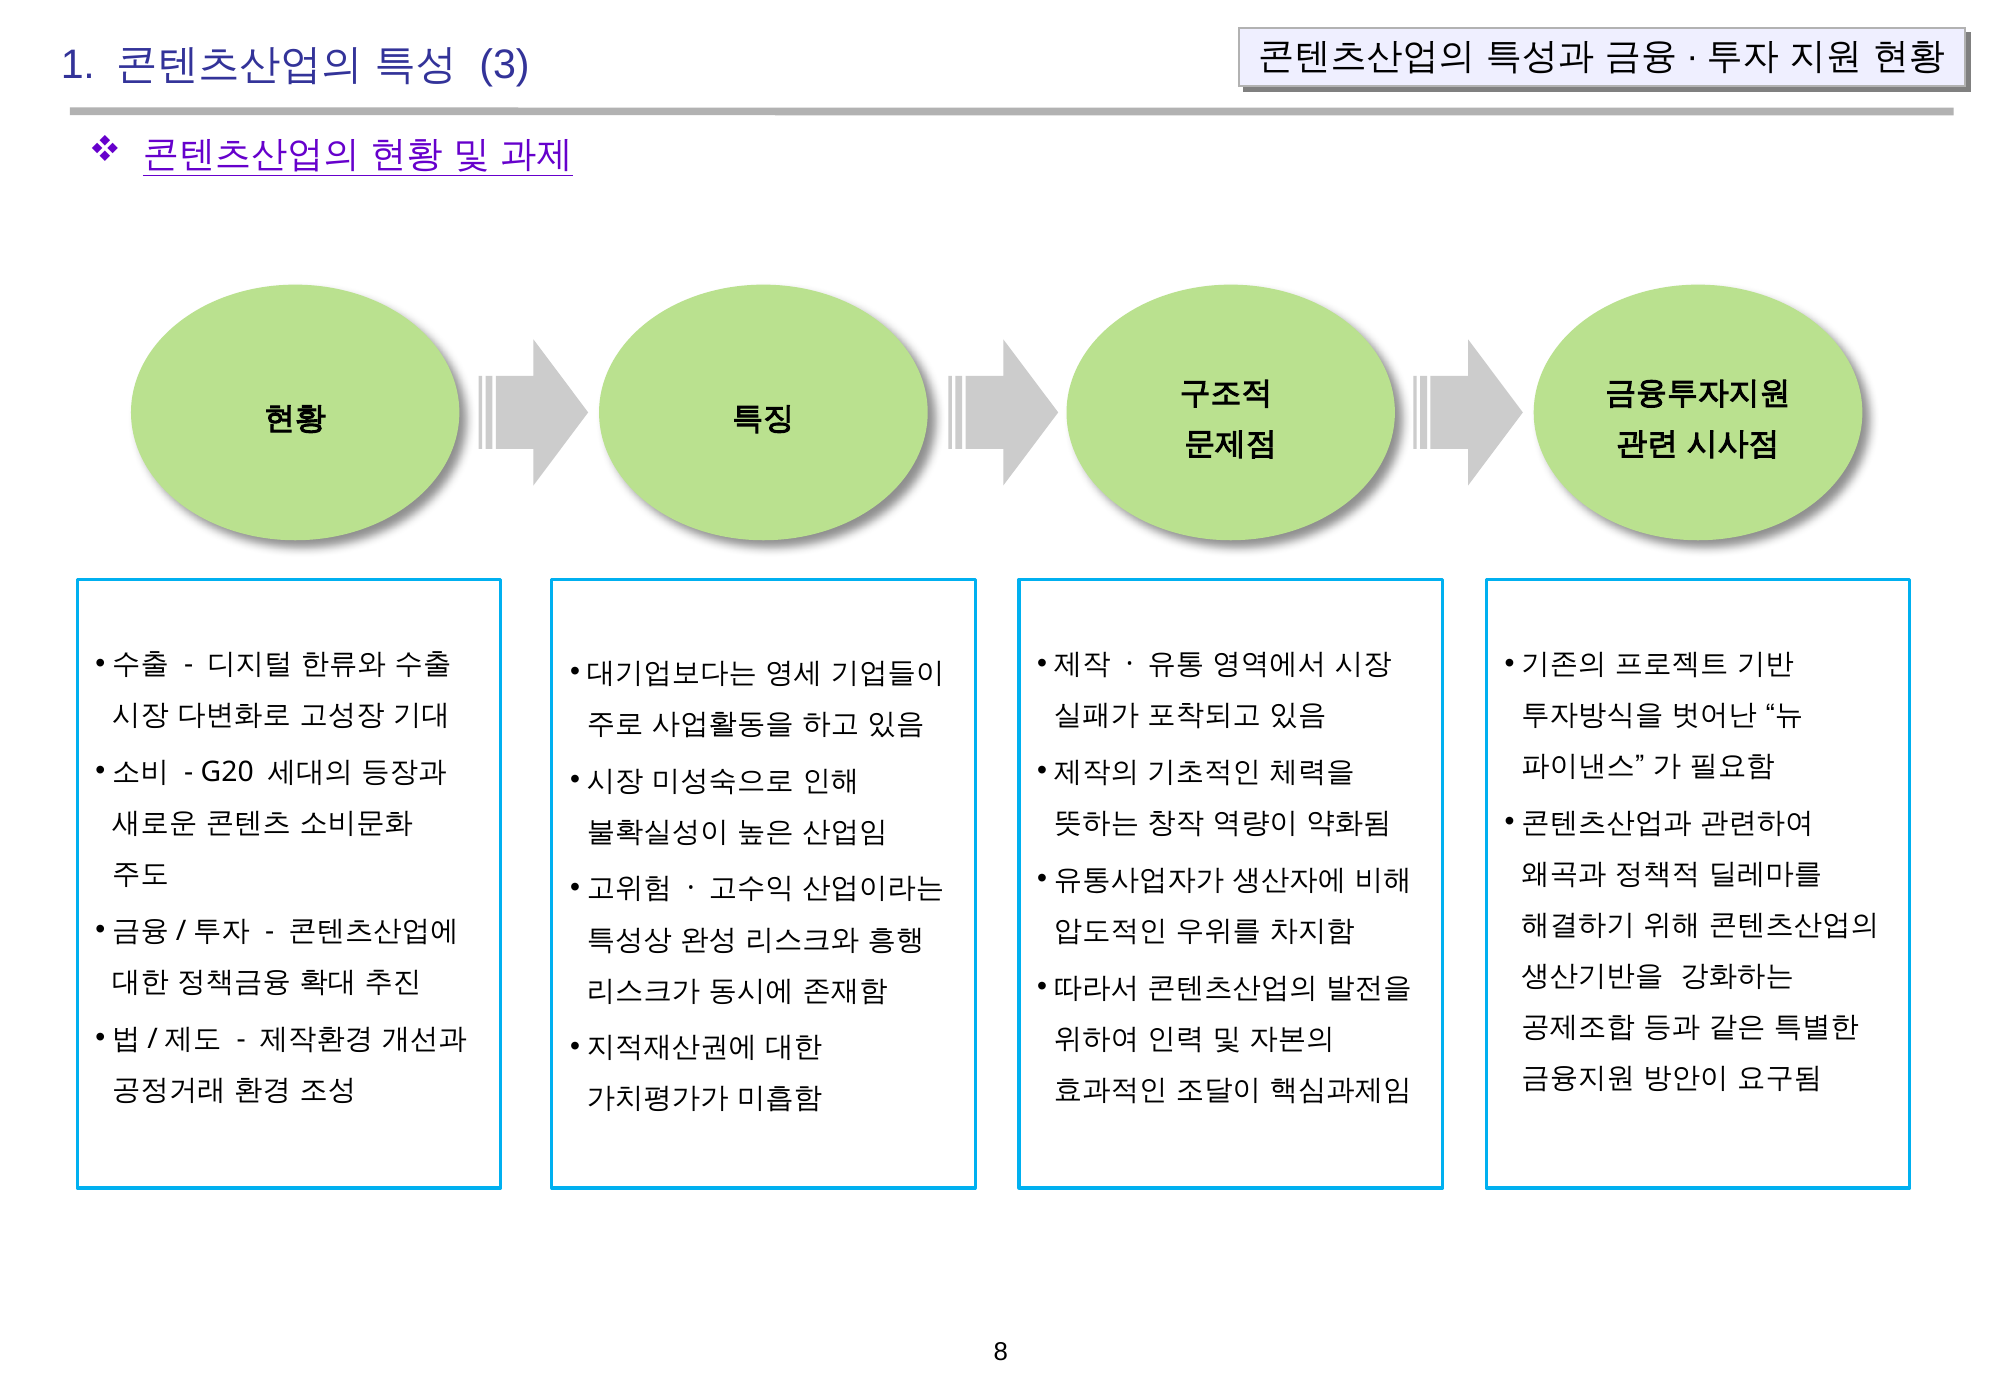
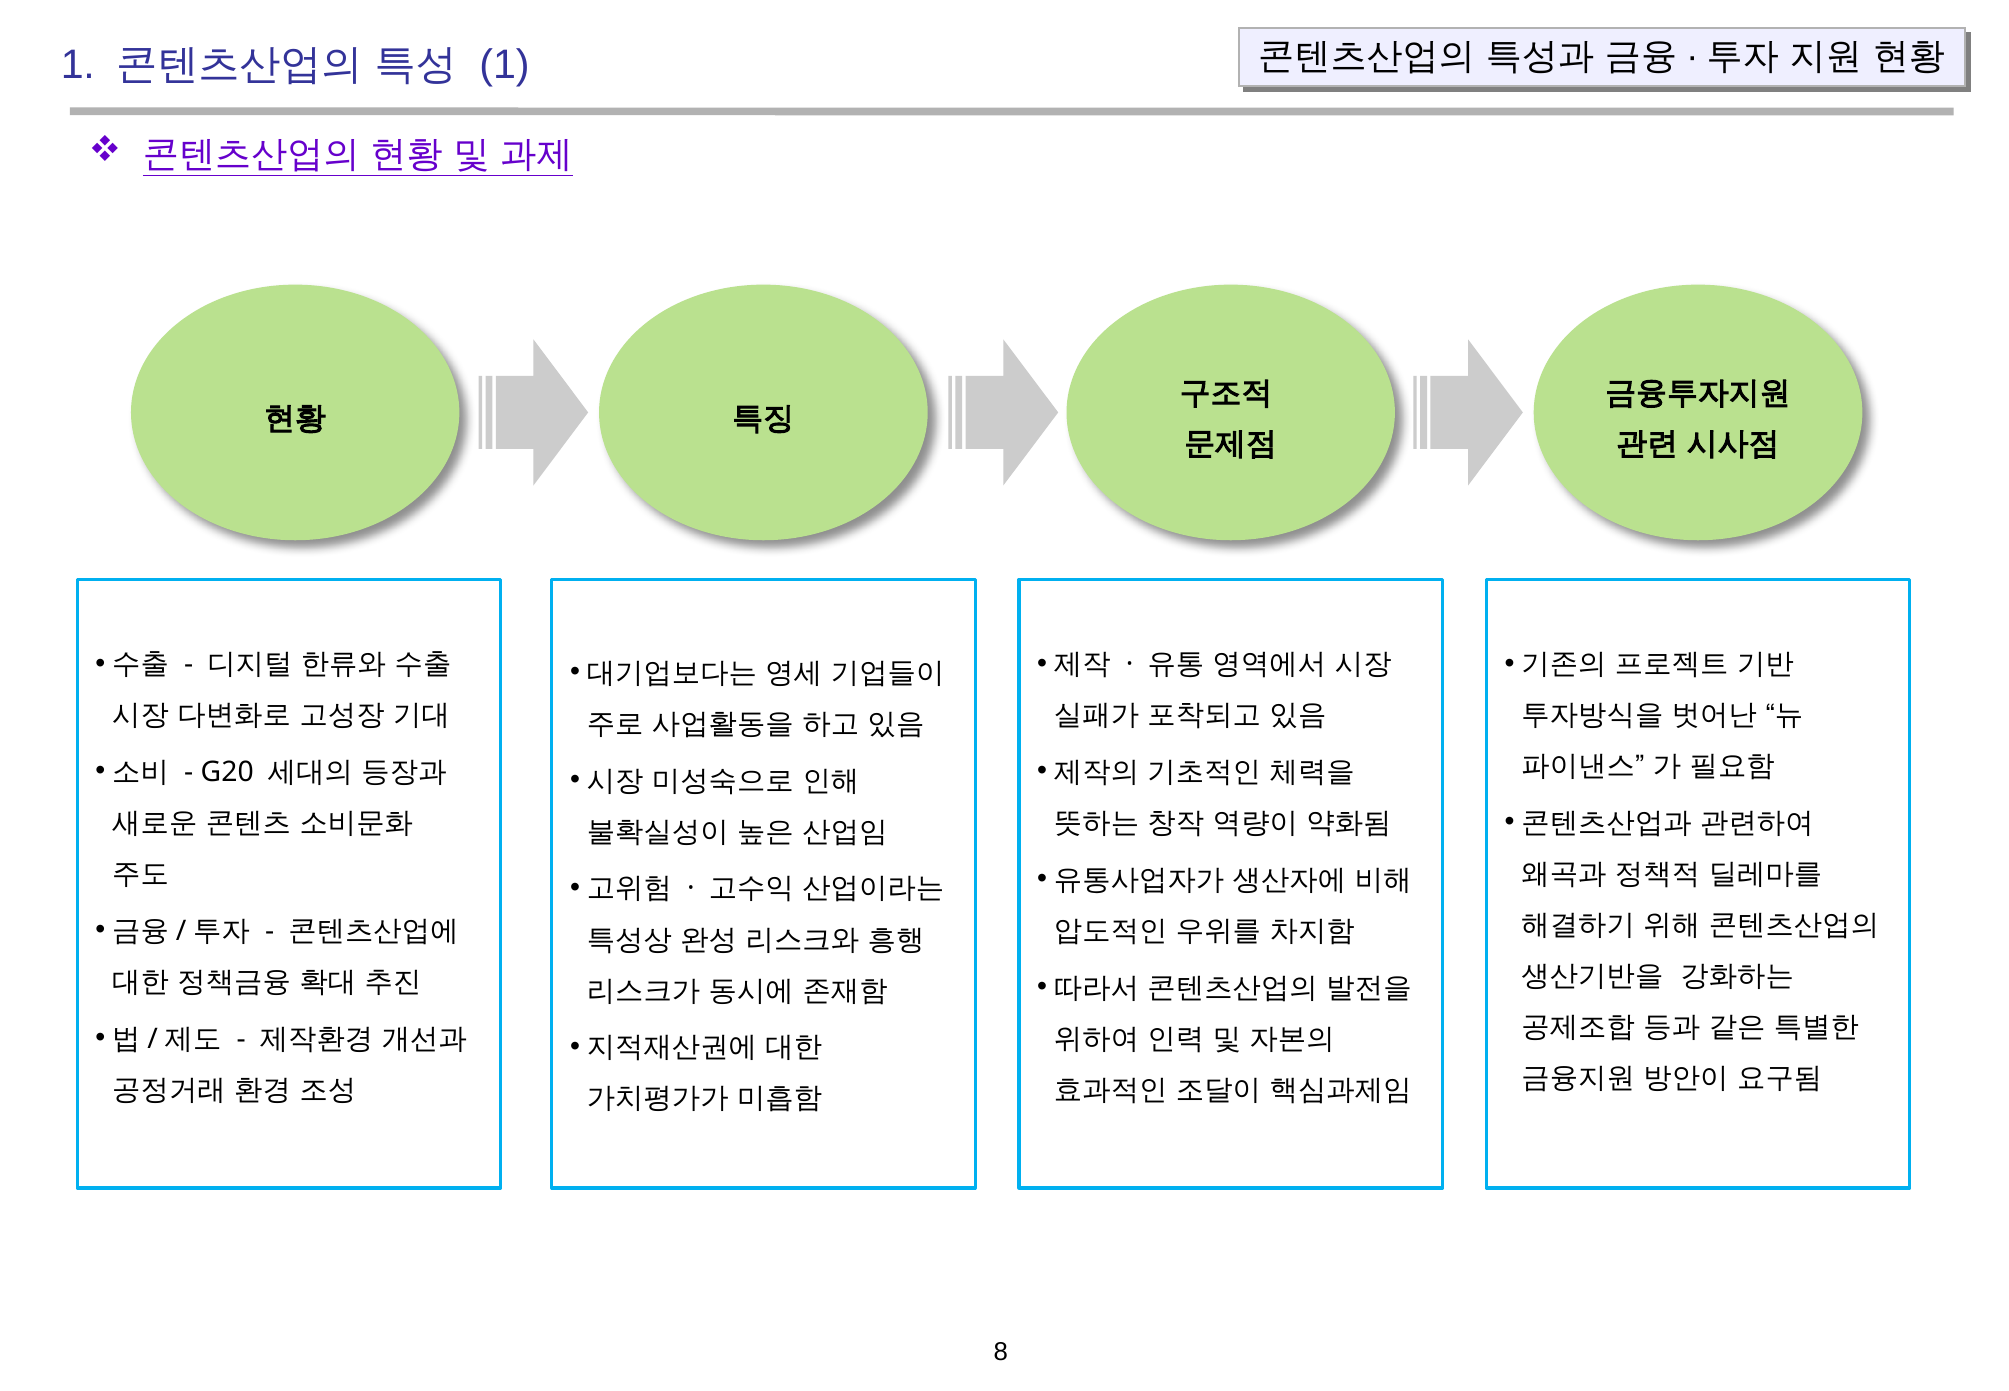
3 at (504, 65): 3 -> 1
